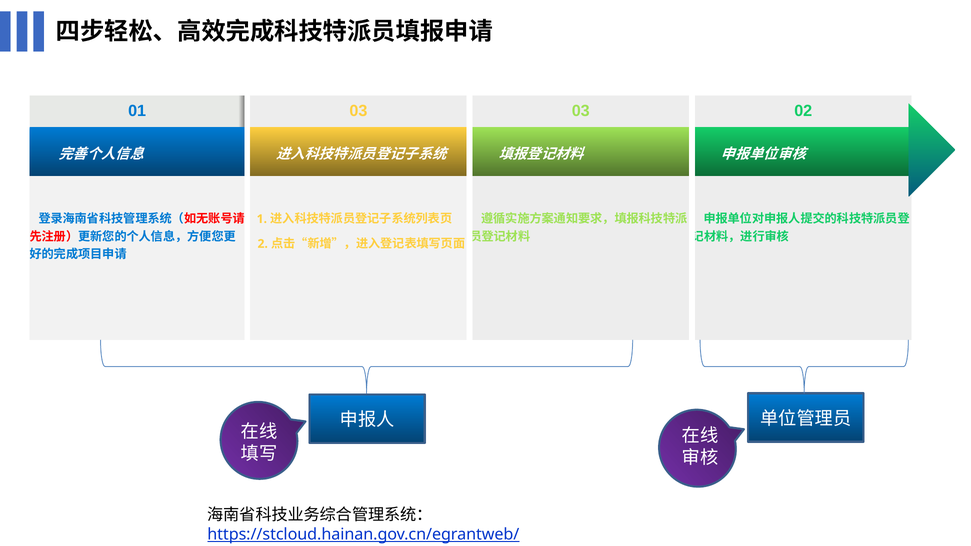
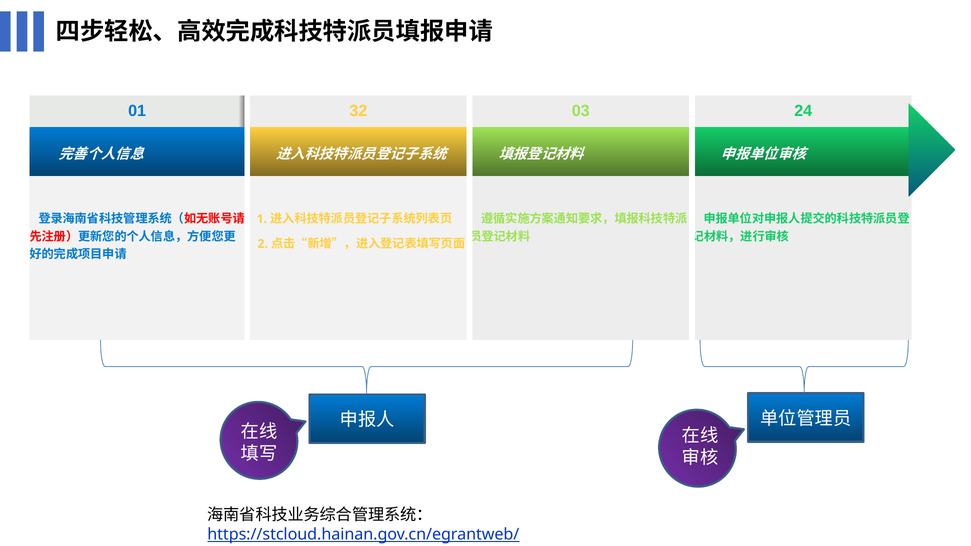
01 03: 03 -> 32
02: 02 -> 24
